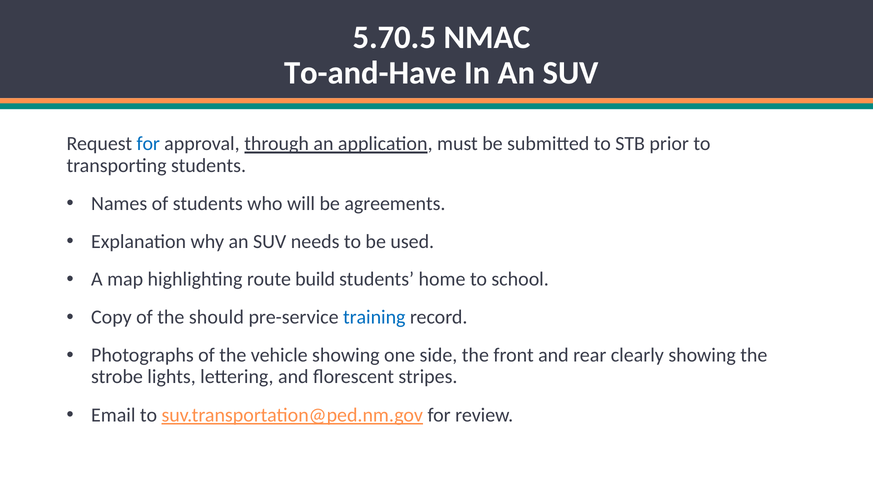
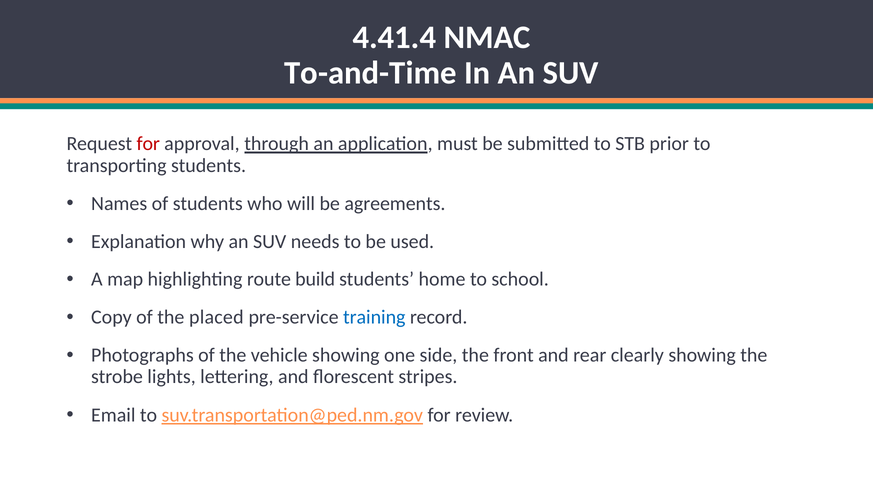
5.70.5: 5.70.5 -> 4.41.4
To-and-Have: To-and-Have -> To-and-Time
for at (148, 144) colour: blue -> red
should: should -> placed
